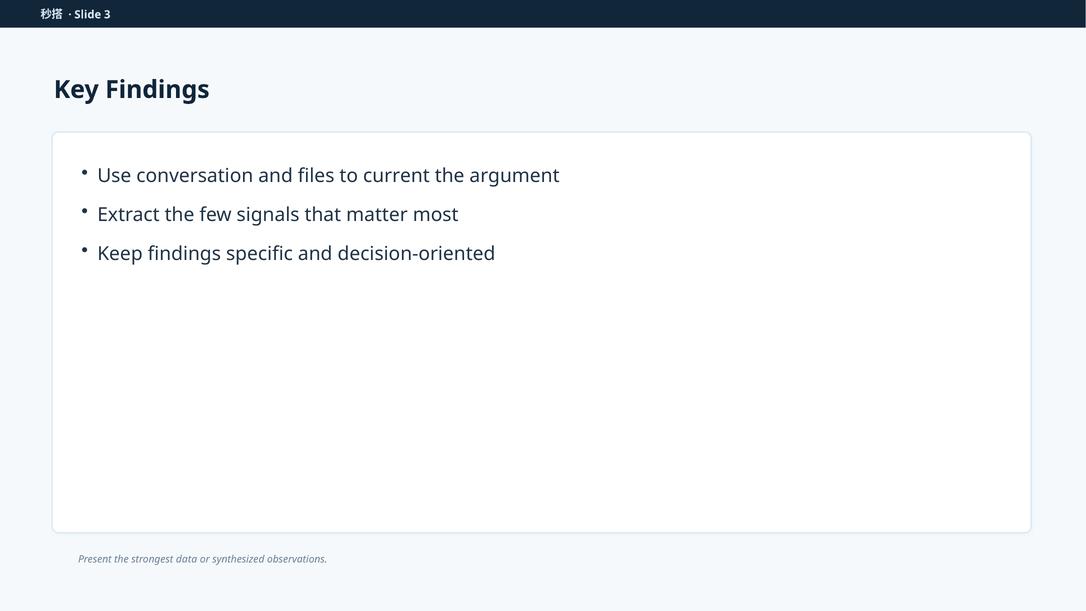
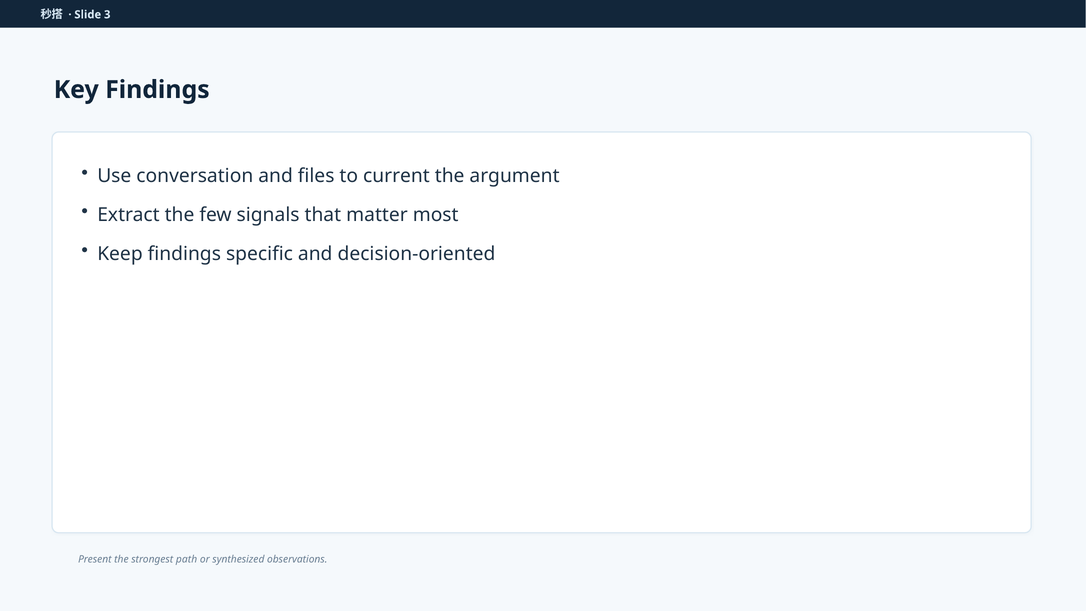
data: data -> path
